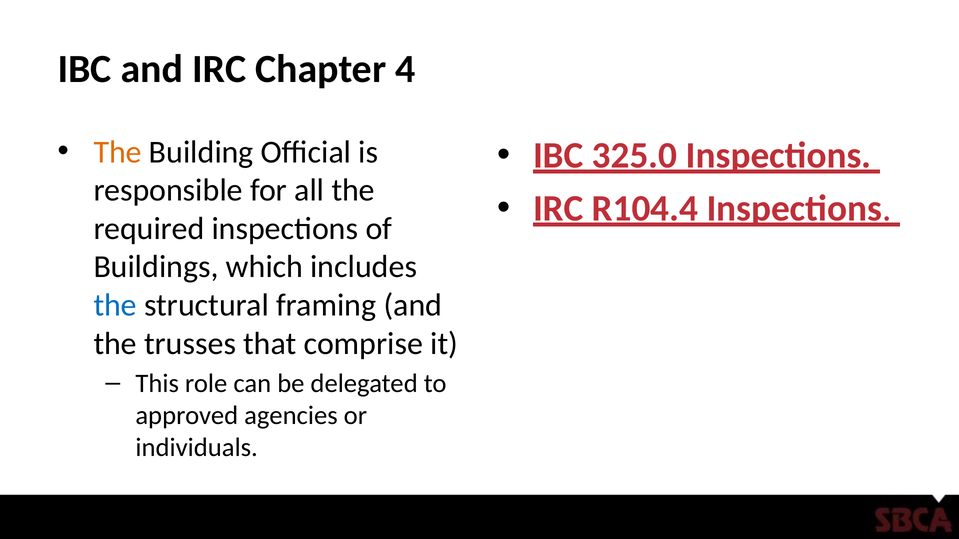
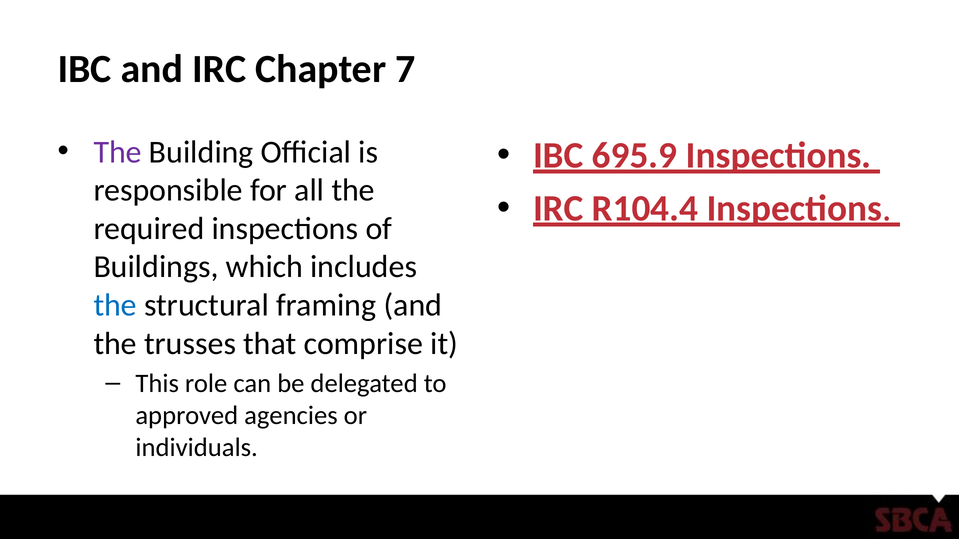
4: 4 -> 7
The at (118, 152) colour: orange -> purple
325.0: 325.0 -> 695.9
